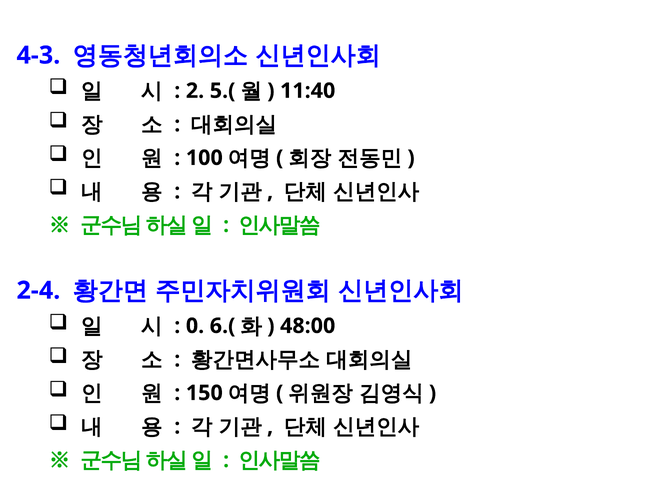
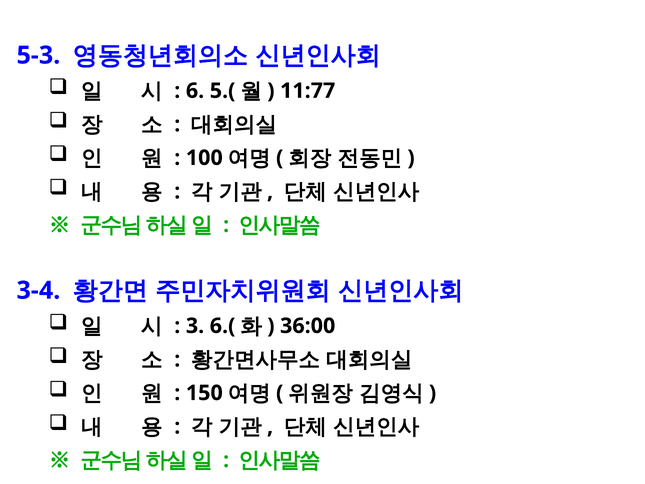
4-3: 4-3 -> 5-3
2: 2 -> 6
11:40: 11:40 -> 11:77
2-4: 2-4 -> 3-4
0: 0 -> 3
48:00: 48:00 -> 36:00
